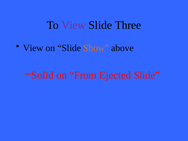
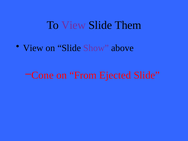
Three: Three -> Them
Show colour: orange -> purple
Solid: Solid -> Cone
